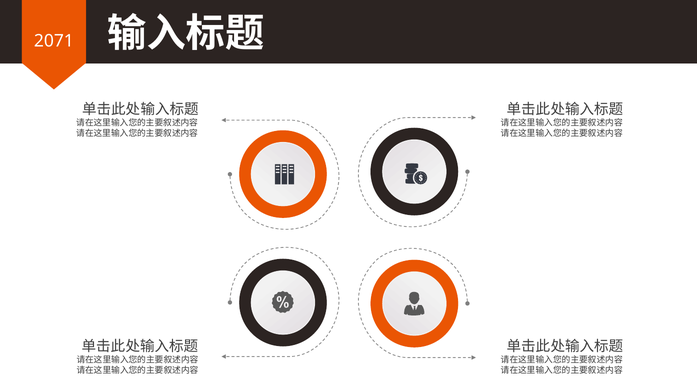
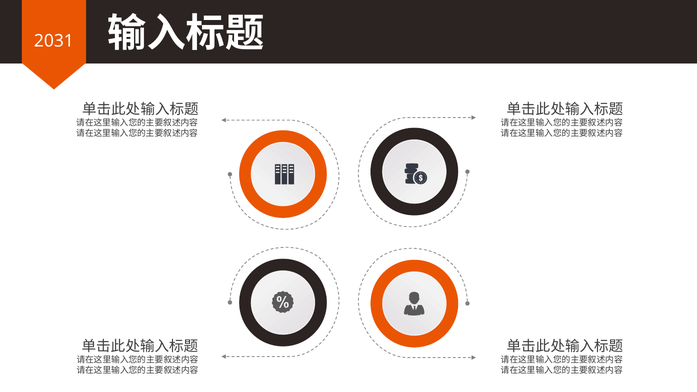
2071: 2071 -> 2031
